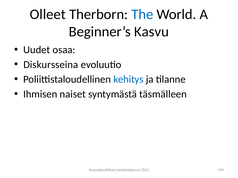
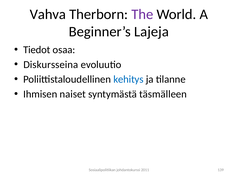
Olleet: Olleet -> Vahva
The colour: blue -> purple
Kasvu: Kasvu -> Lajeja
Uudet: Uudet -> Tiedot
